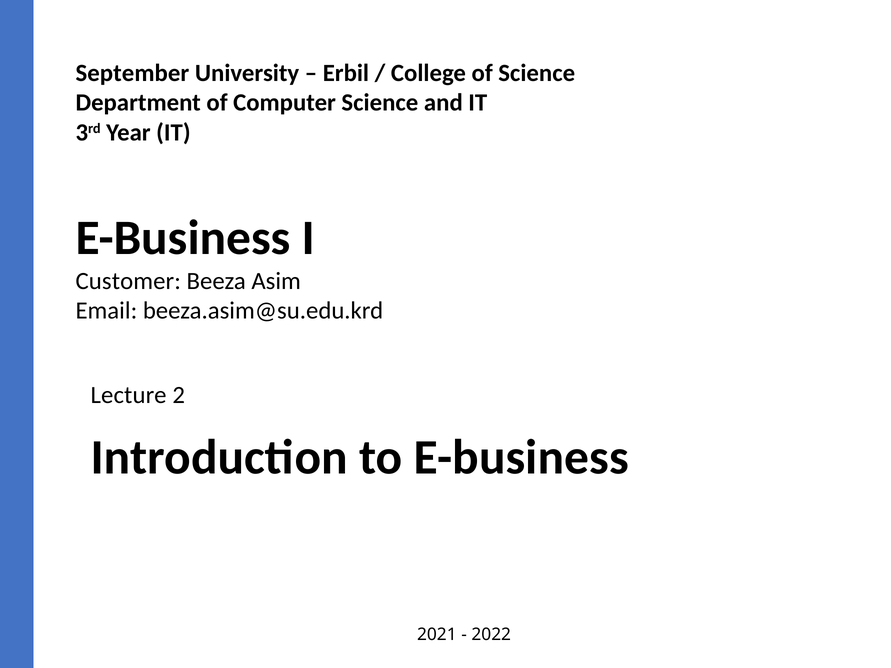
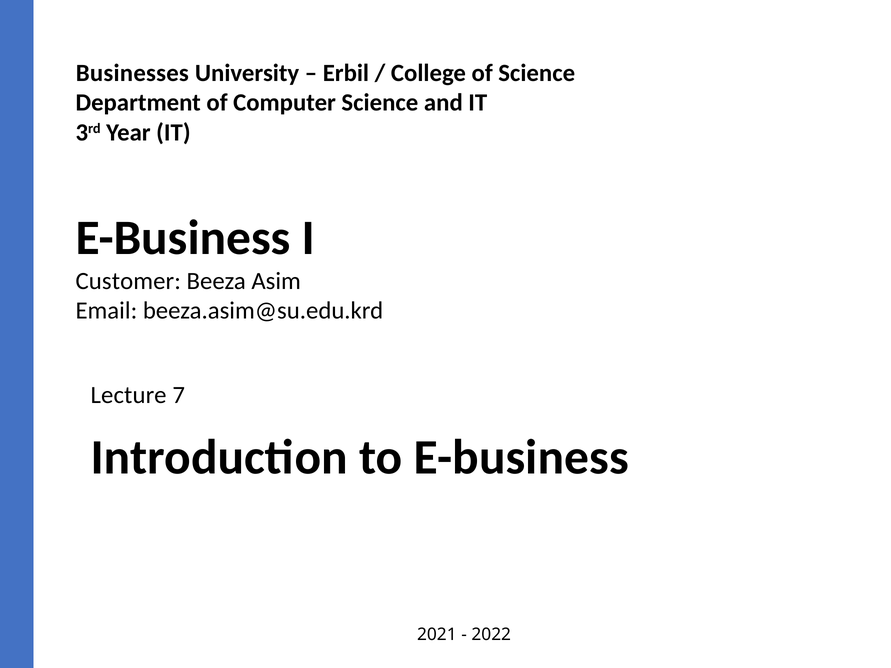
September: September -> Businesses
2: 2 -> 7
